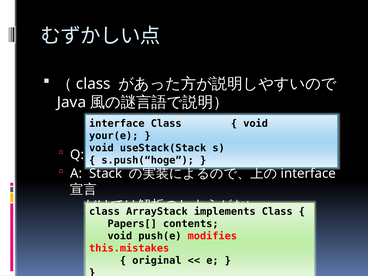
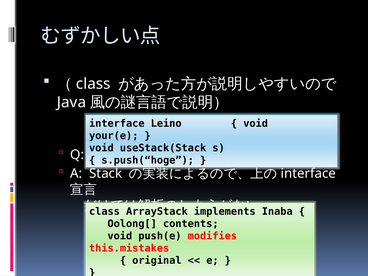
interface Class: Class -> Leino
Class at (277, 211): Class -> Inaba
Papers[: Papers[ -> Oolong[
